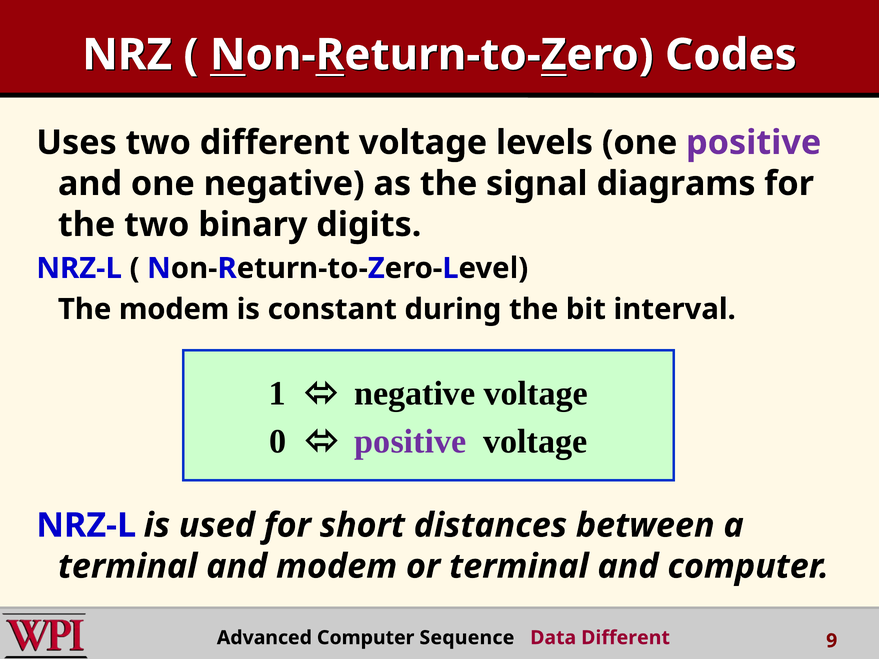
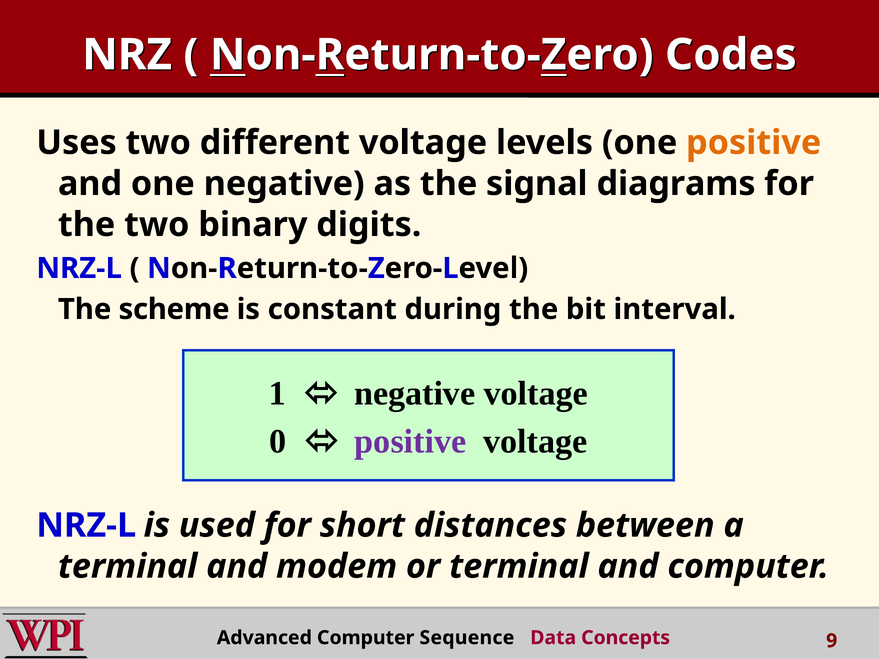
positive at (754, 143) colour: purple -> orange
The modem: modem -> scheme
Data Different: Different -> Concepts
